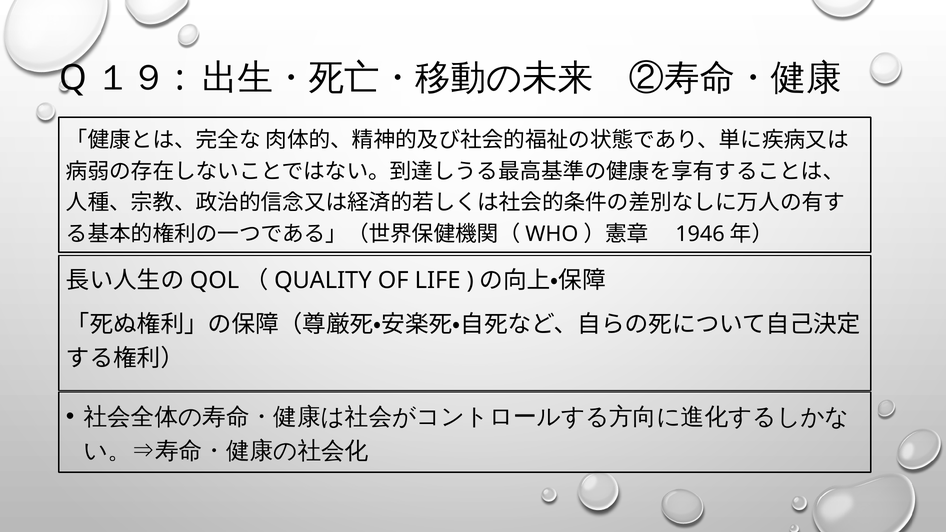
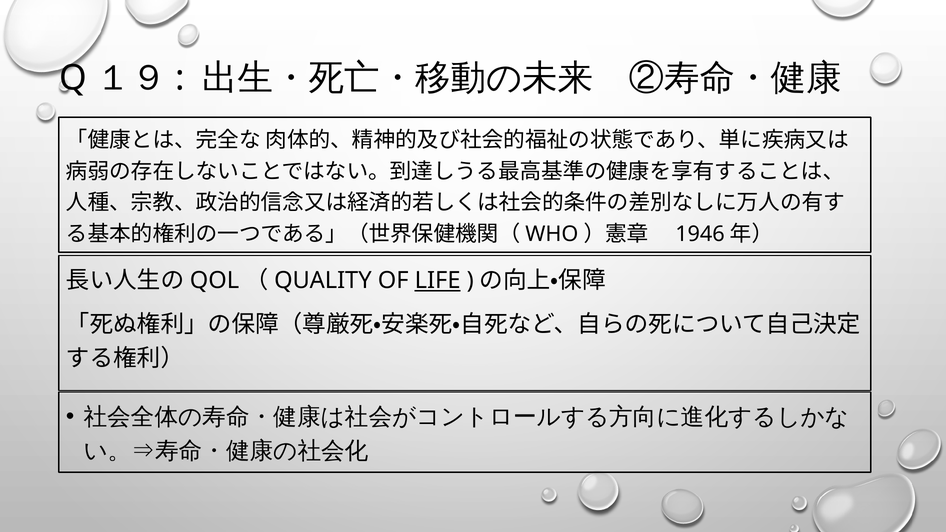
LIFE underline: none -> present
